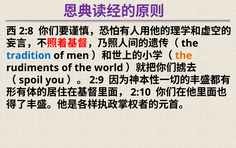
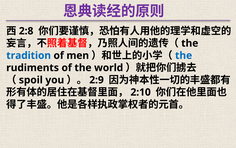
the at (184, 55) colour: orange -> blue
